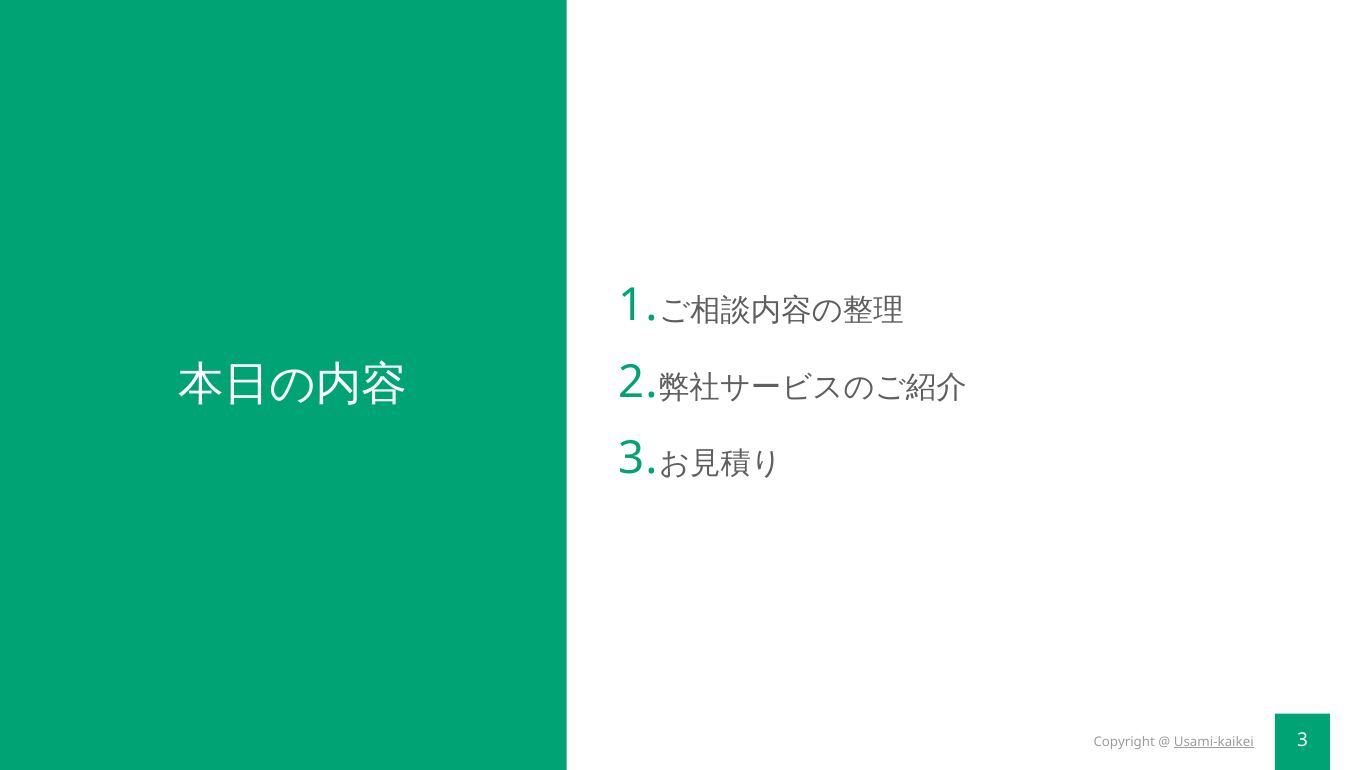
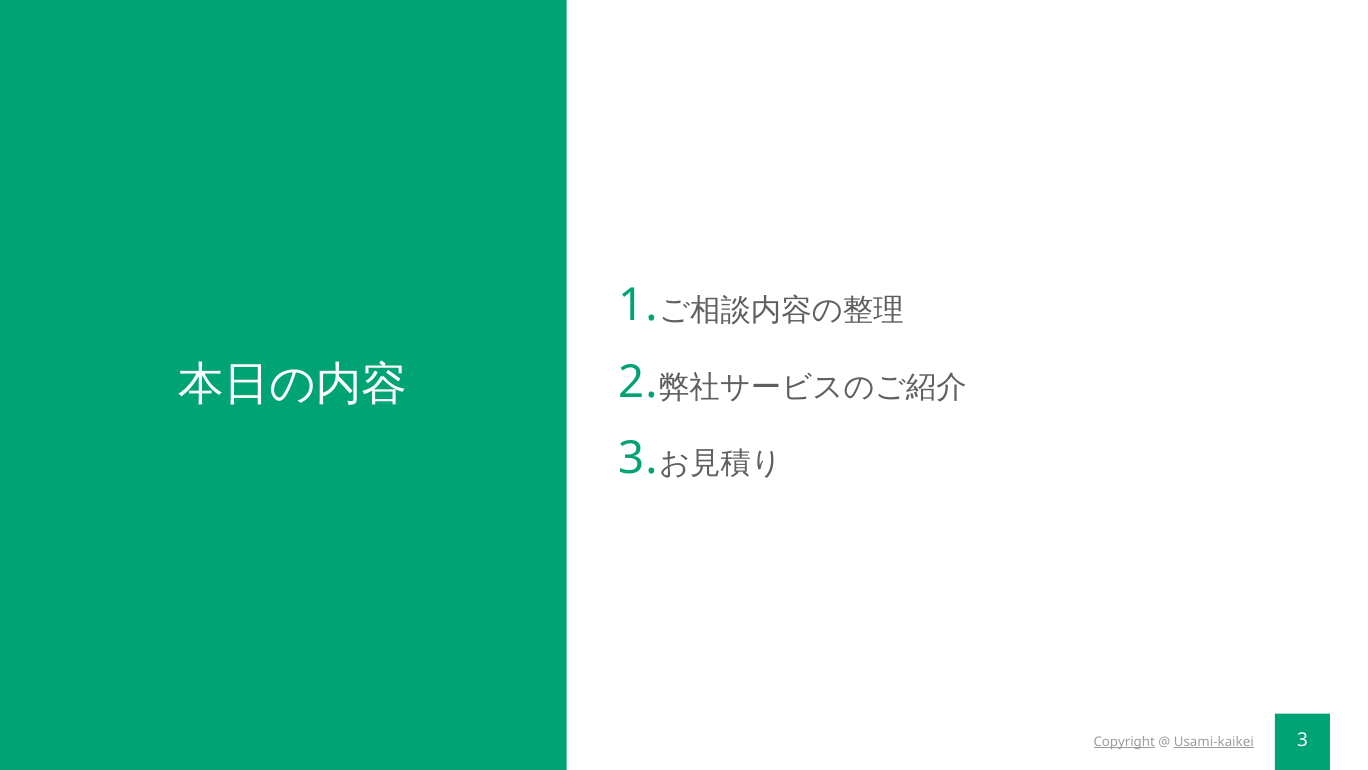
Copyright underline: none -> present
